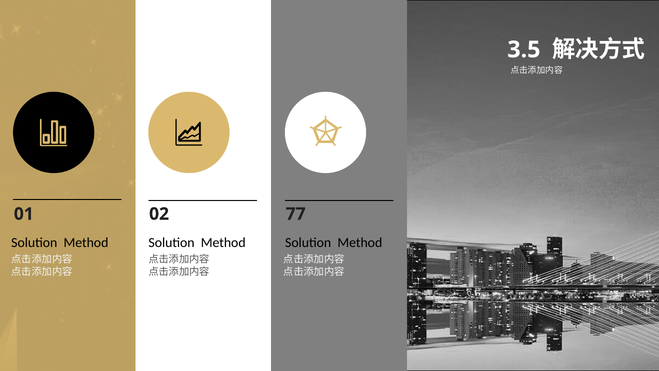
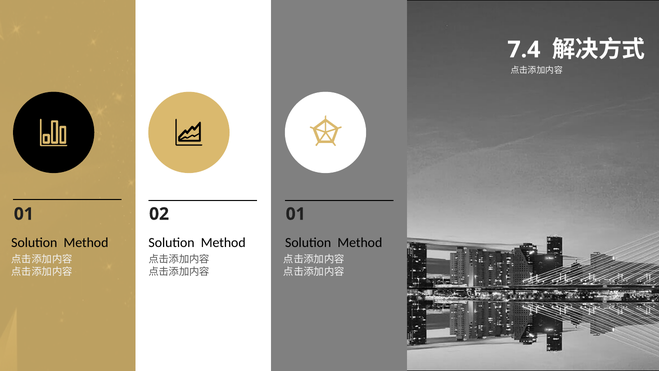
3.5: 3.5 -> 7.4
02 77: 77 -> 01
